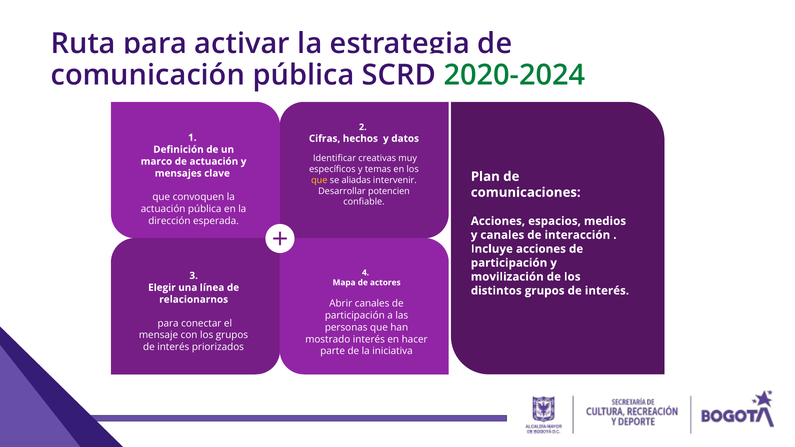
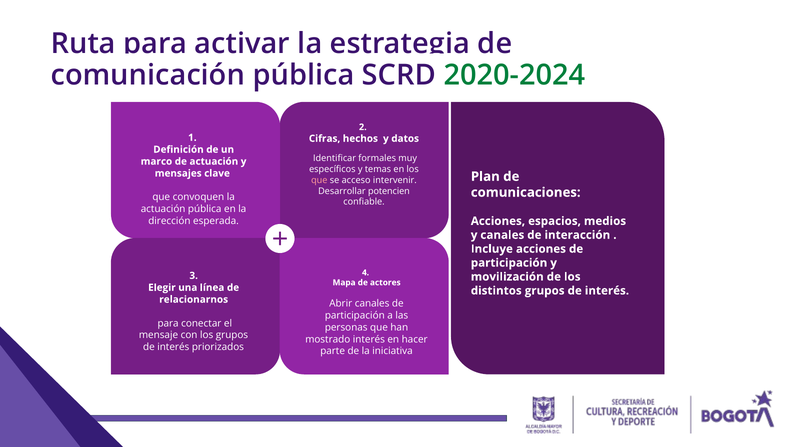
creativas: creativas -> formales
que at (319, 180) colour: yellow -> pink
aliadas: aliadas -> acceso
